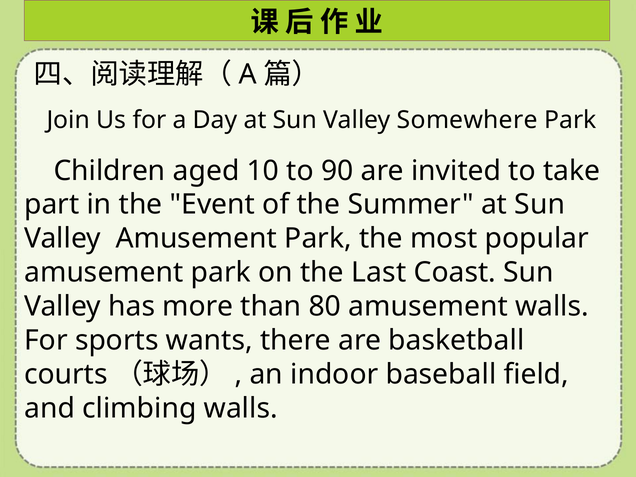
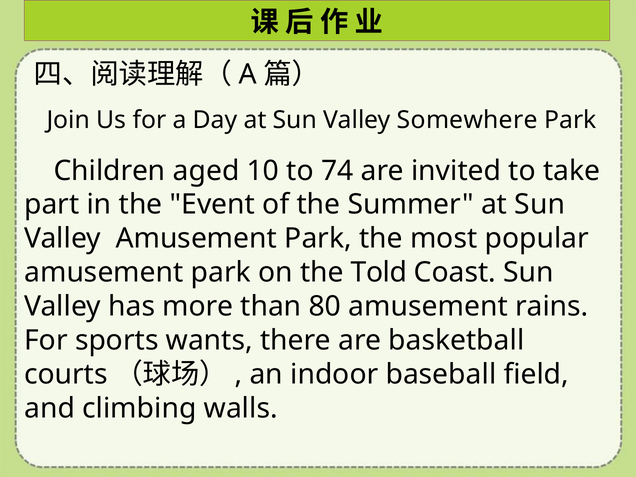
90: 90 -> 74
Last: Last -> Told
amusement walls: walls -> rains
